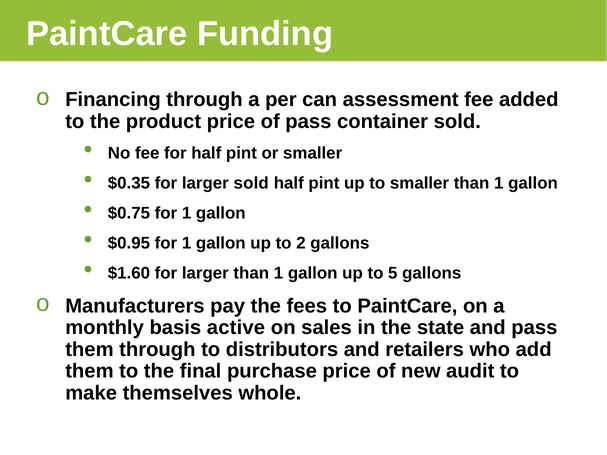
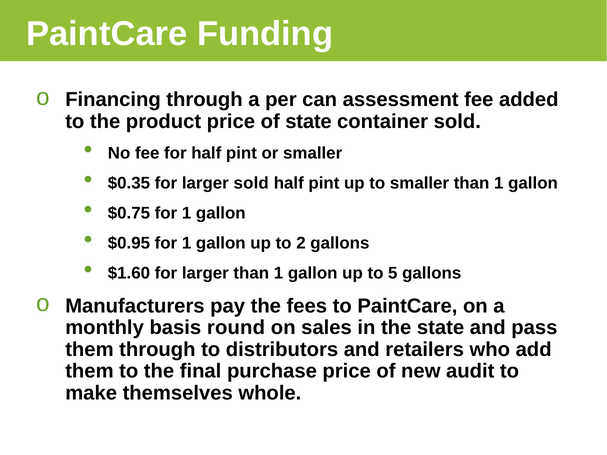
of pass: pass -> state
active: active -> round
